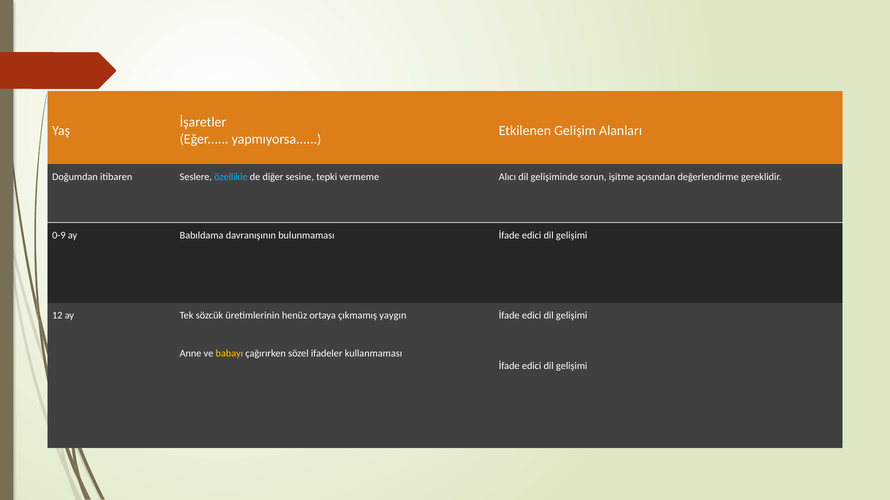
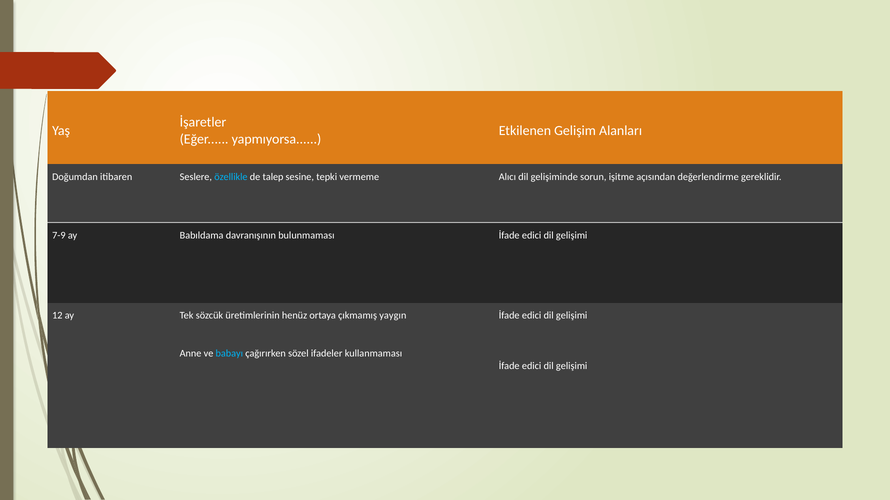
diğer: diğer -> talep
0-9: 0-9 -> 7-9
babayı colour: yellow -> light blue
